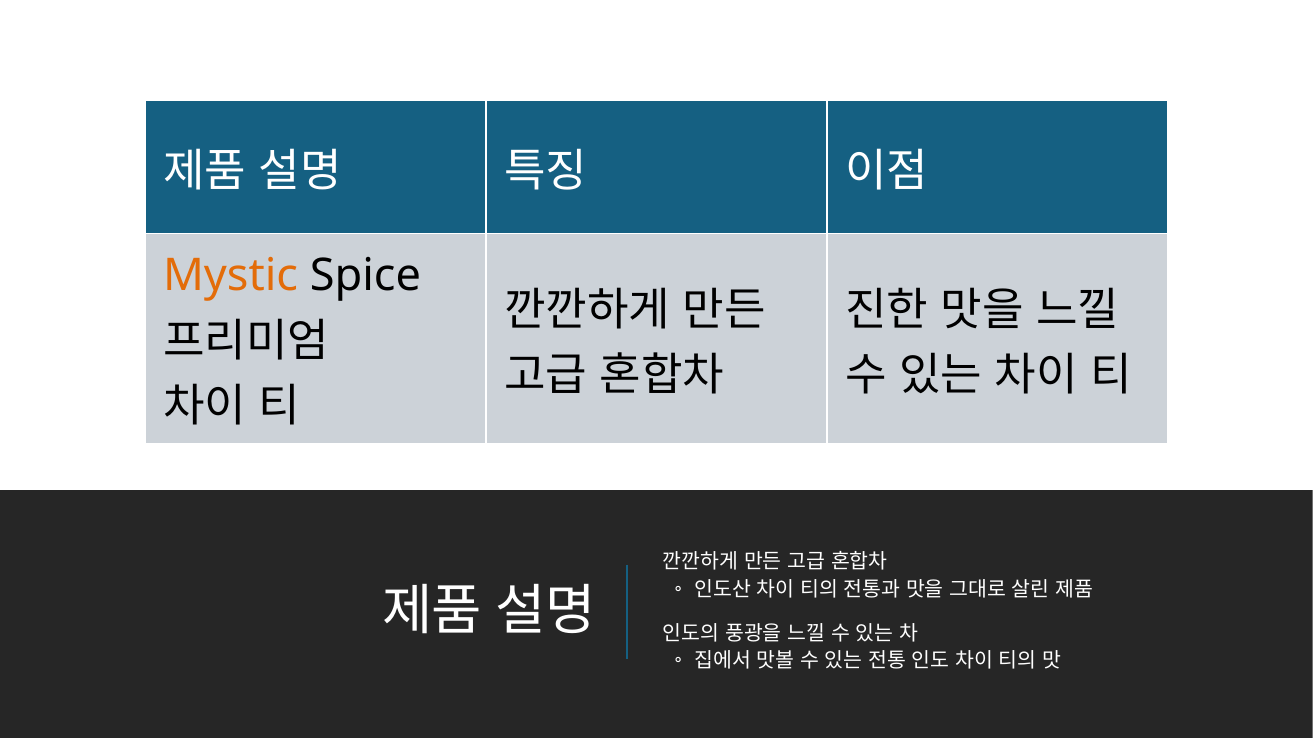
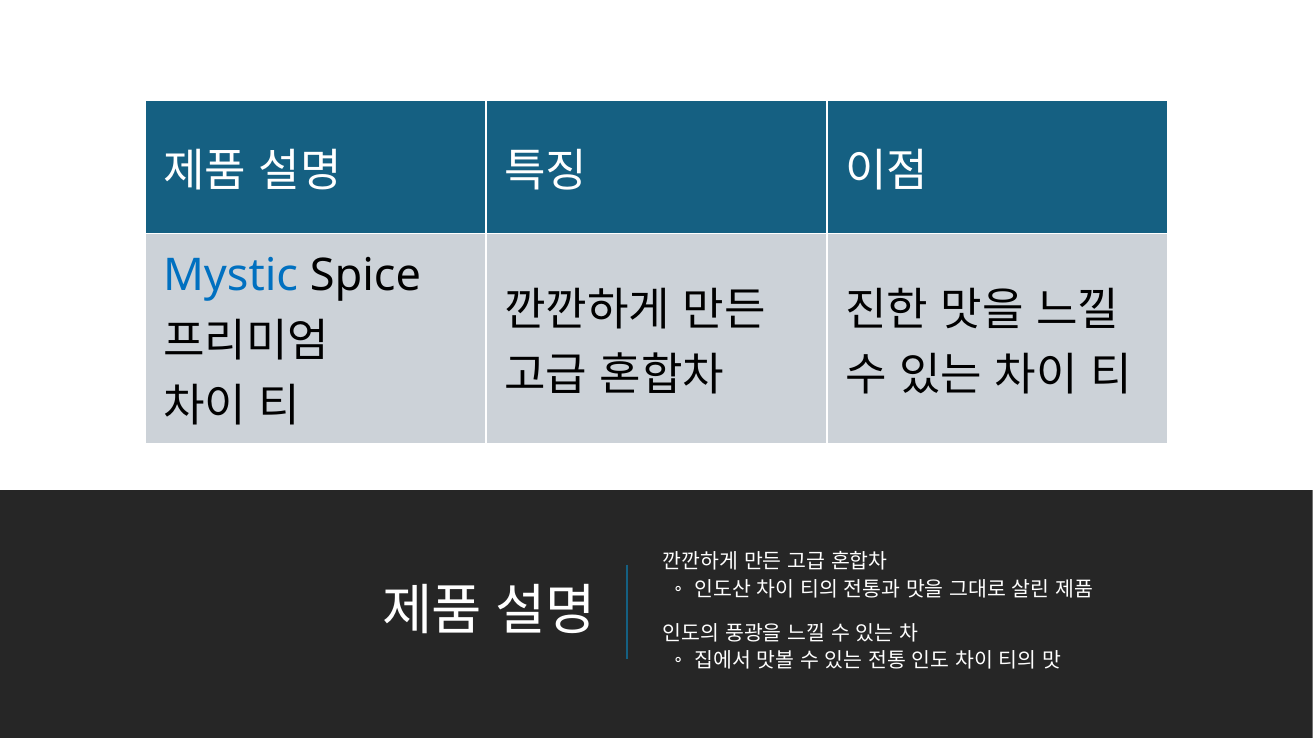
Mystic colour: orange -> blue
